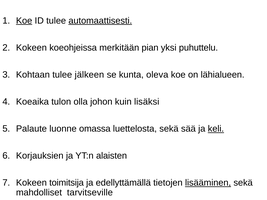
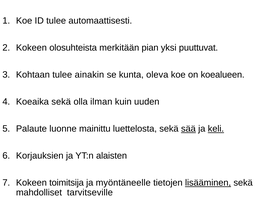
Koe at (24, 21) underline: present -> none
automaattisesti underline: present -> none
koeohjeissa: koeohjeissa -> olosuhteista
puhuttelu: puhuttelu -> puuttuvat
jälkeen: jälkeen -> ainakin
lähialueen: lähialueen -> koealueen
Koeaika tulon: tulon -> sekä
johon: johon -> ilman
lisäksi: lisäksi -> uuden
omassa: omassa -> mainittu
sää underline: none -> present
edellyttämällä: edellyttämällä -> myöntäneelle
